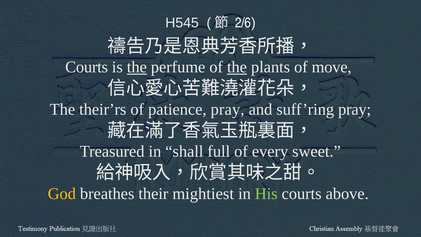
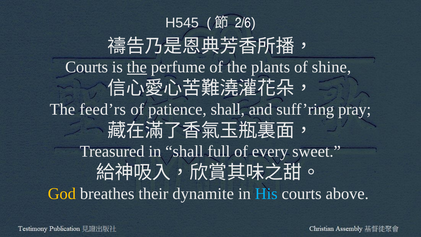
the at (237, 67) underline: present -> none
move: move -> shine
their’rs: their’rs -> feed’rs
patience pray: pray -> shall
mightiest: mightiest -> dynamite
His colour: light green -> light blue
